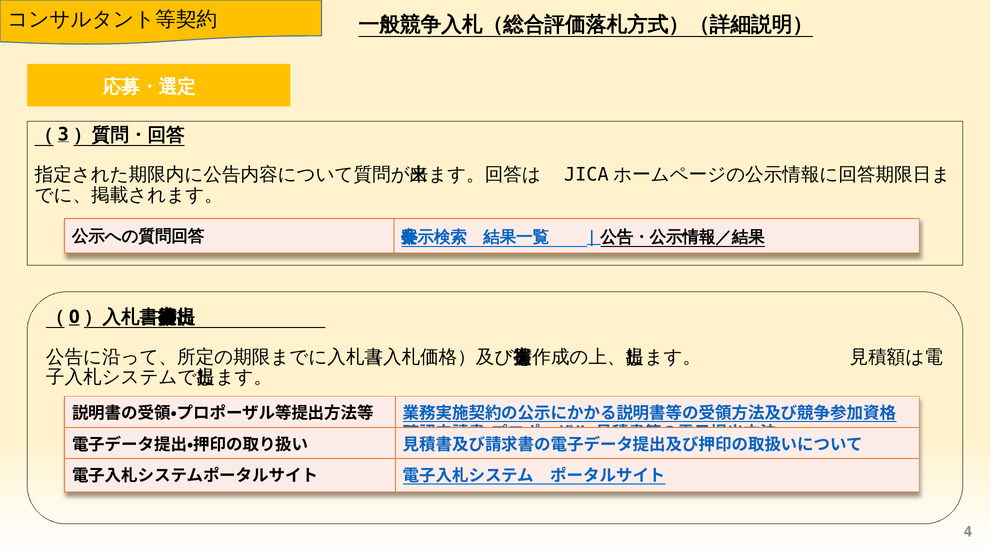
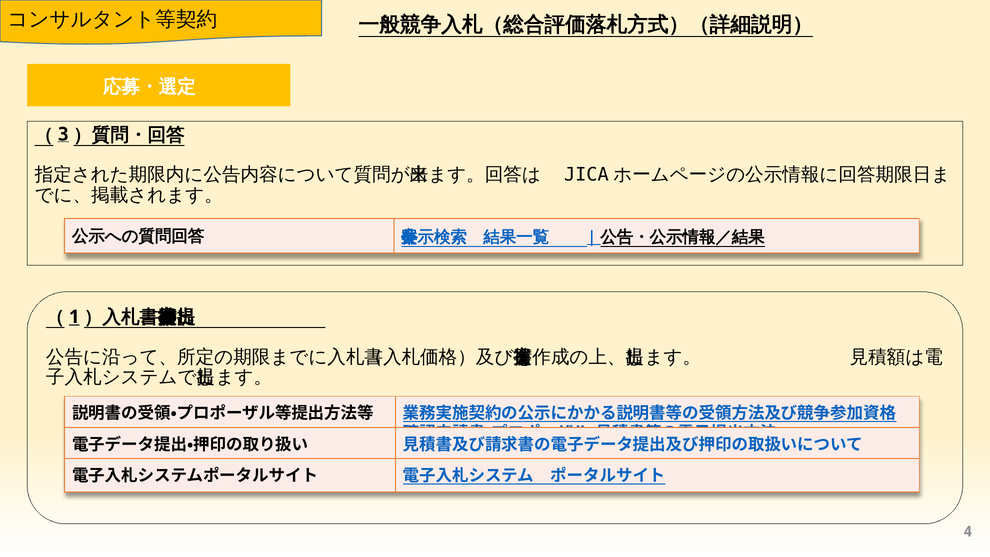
0: 0 -> 1
